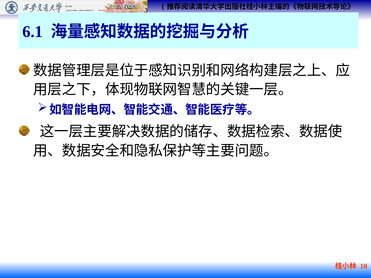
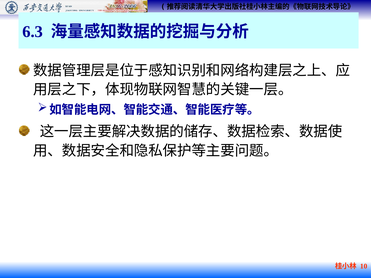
6.1: 6.1 -> 6.3
